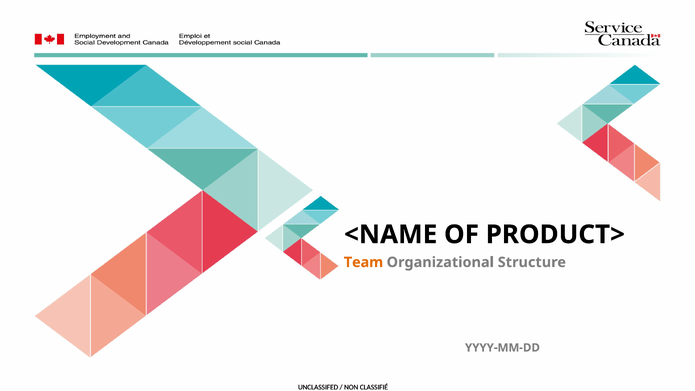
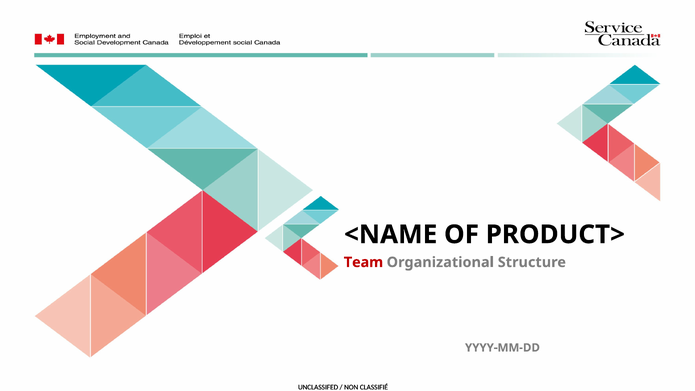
Team colour: orange -> red
